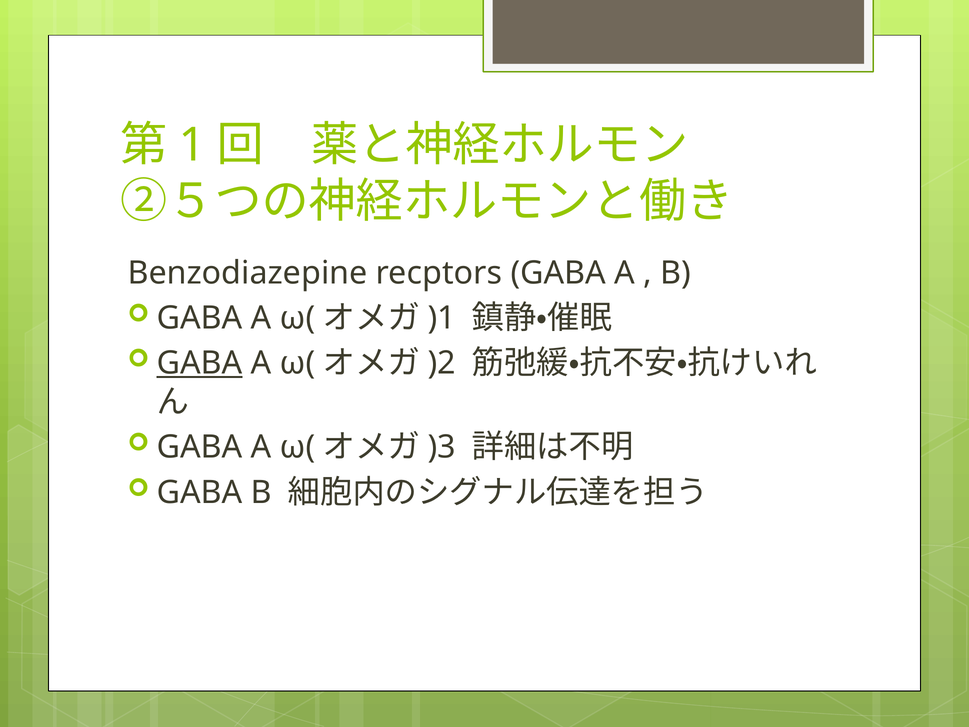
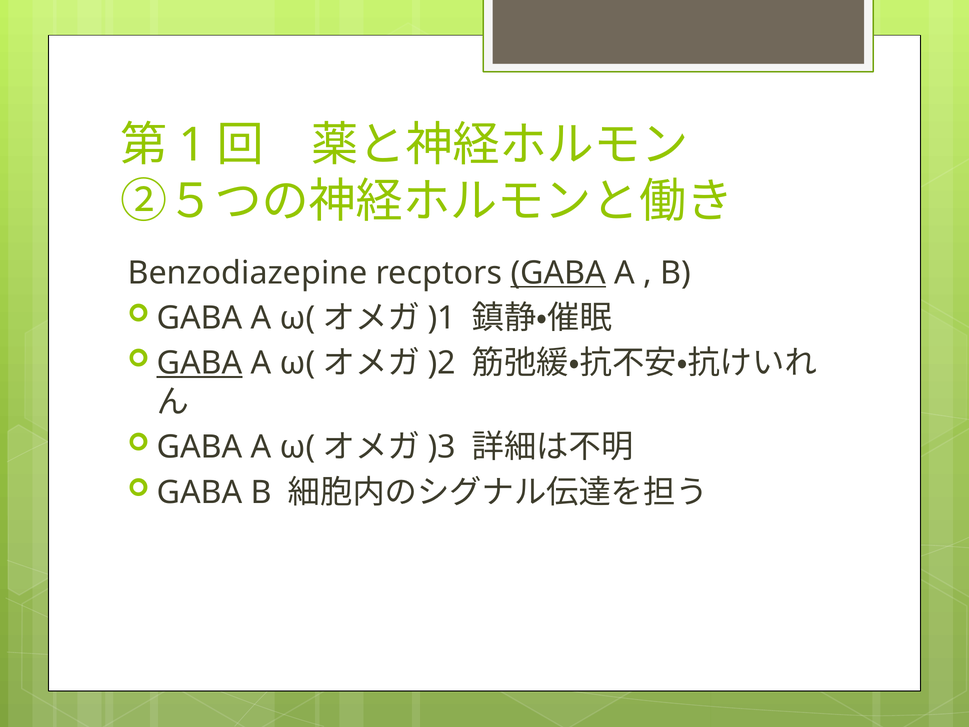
GABA at (558, 273) underline: none -> present
